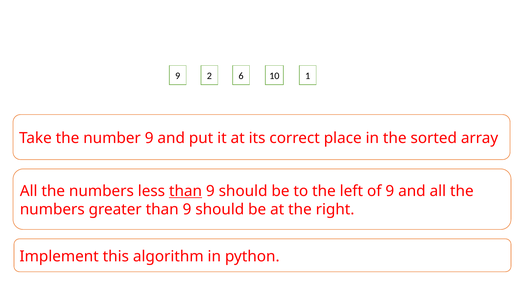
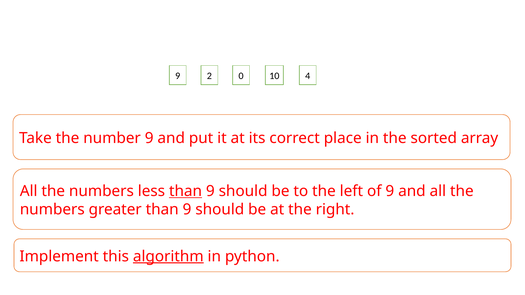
6: 6 -> 0
1: 1 -> 4
algorithm underline: none -> present
